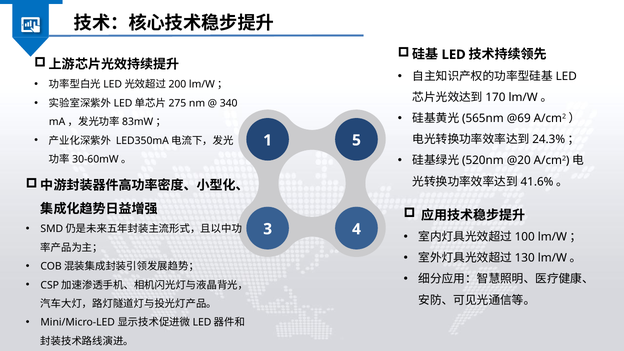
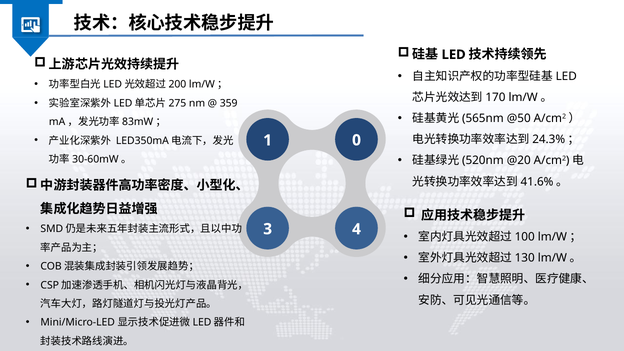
340: 340 -> 359
@69: @69 -> @50
5: 5 -> 0
